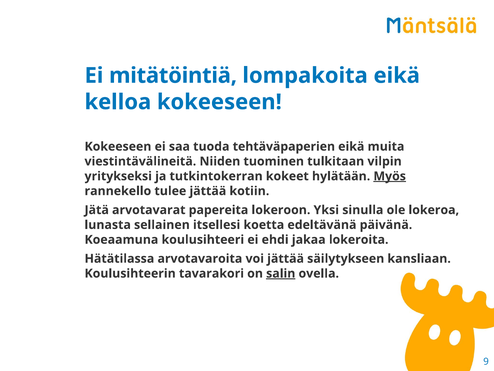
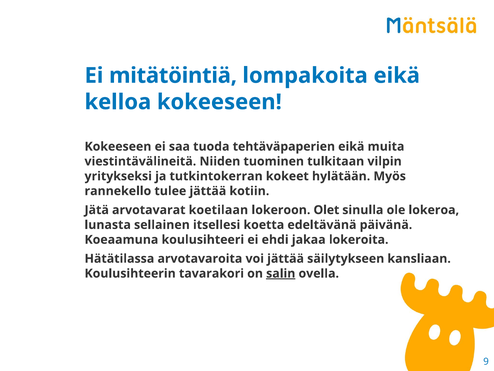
Myös underline: present -> none
papereita: papereita -> koetilaan
Yksi: Yksi -> Olet
